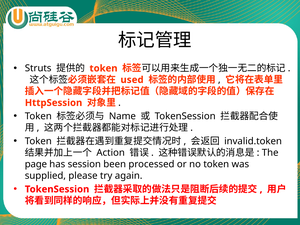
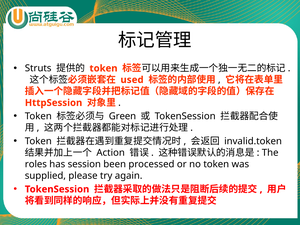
Name: Name -> Green
page: page -> roles
